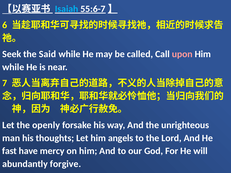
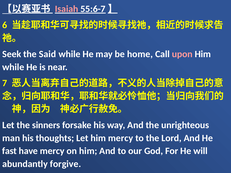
Isaiah colour: light blue -> pink
called: called -> home
openly: openly -> sinners
him angels: angels -> mercy
